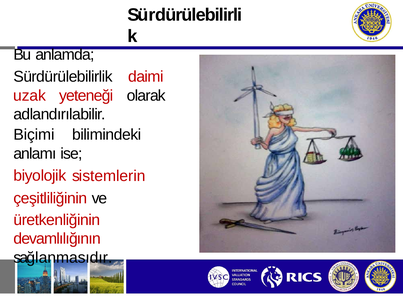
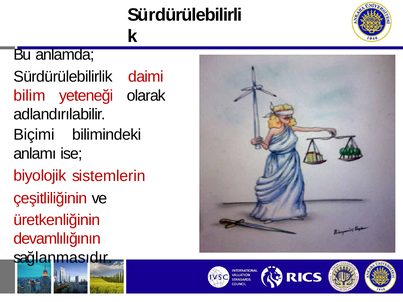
uzak: uzak -> bilim
